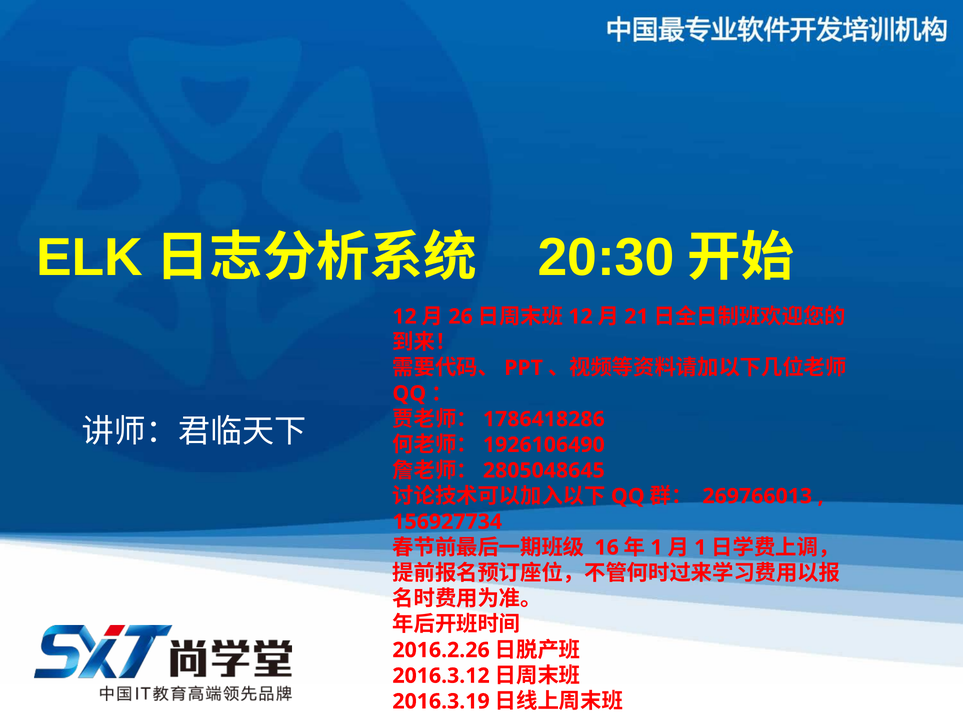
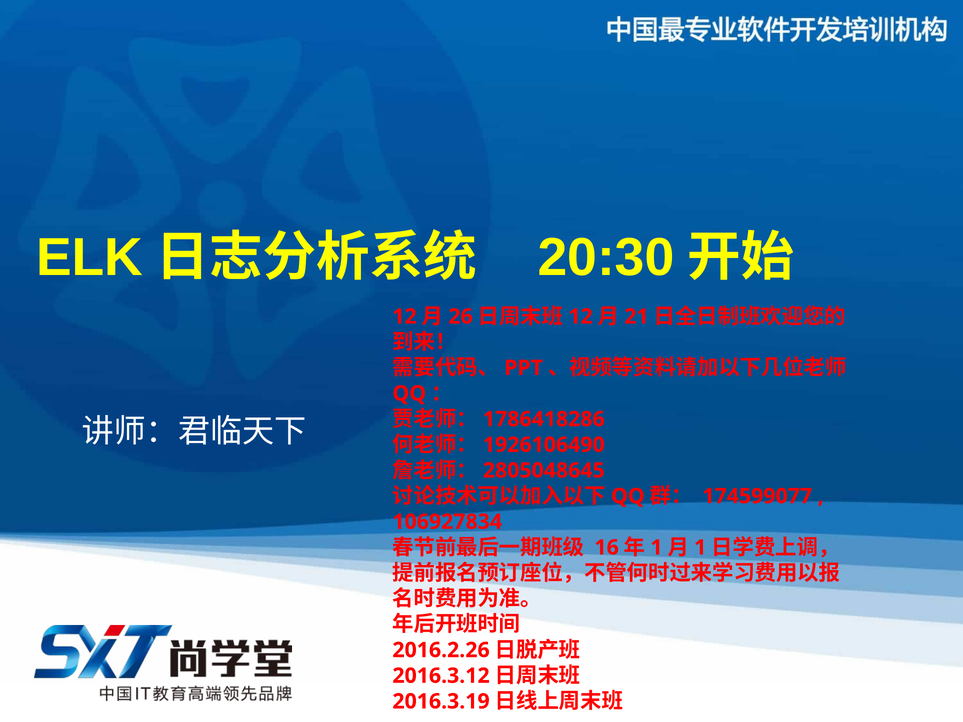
269766013: 269766013 -> 174599077
156927734: 156927734 -> 106927834
